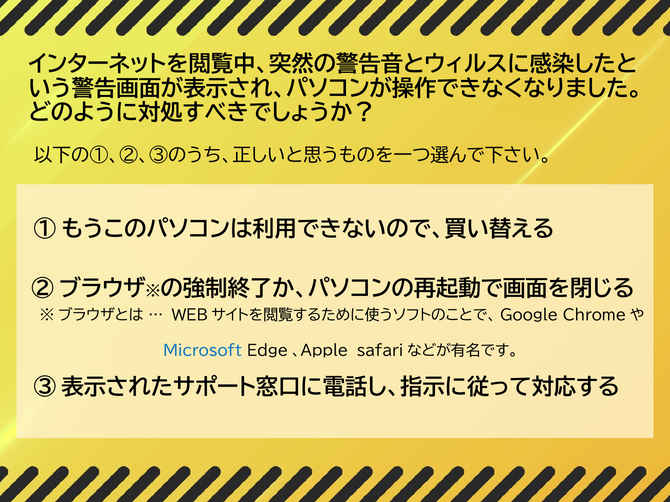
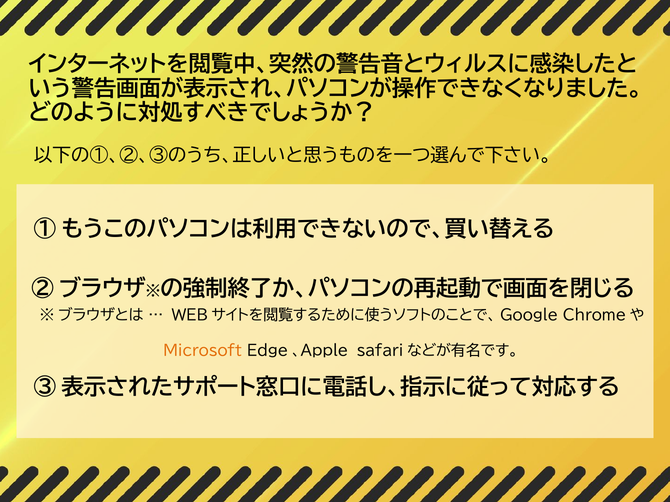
Microsoft colour: blue -> orange
